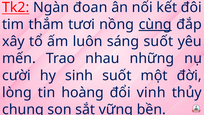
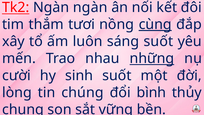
Ngàn đoan: đoan -> ngàn
những underline: none -> present
hoàng: hoàng -> chúng
vinh: vinh -> bình
